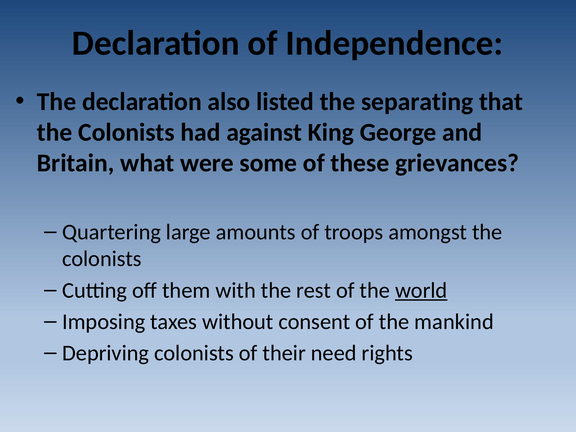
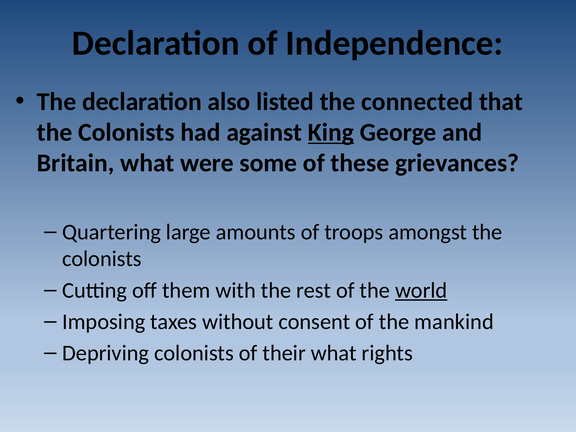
separating: separating -> connected
King underline: none -> present
their need: need -> what
